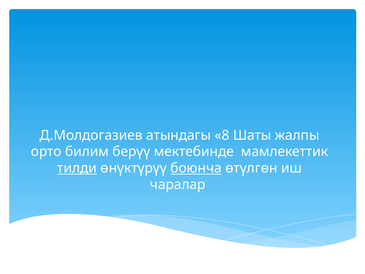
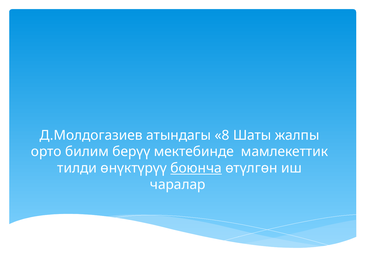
тилди underline: present -> none
